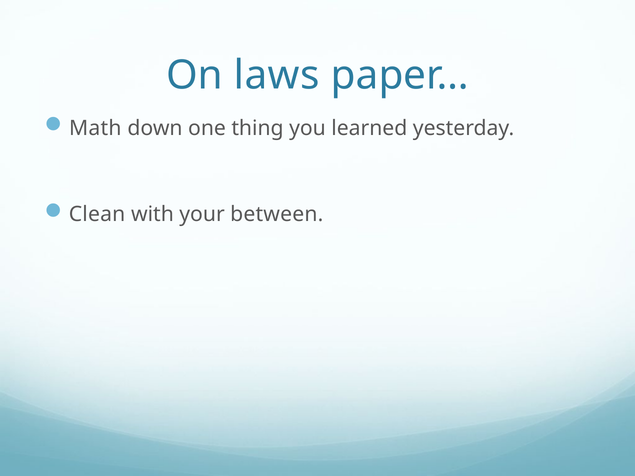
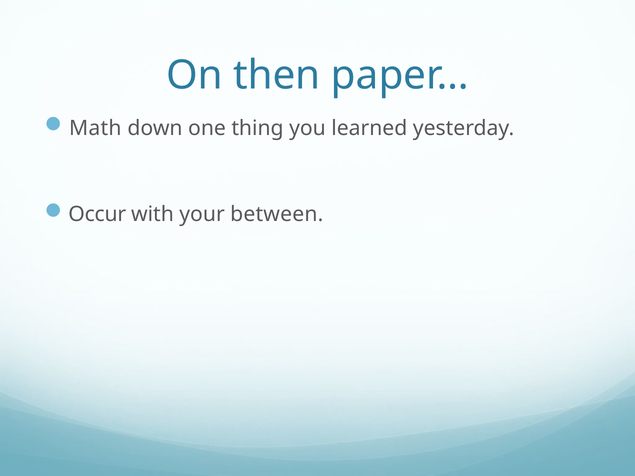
laws: laws -> then
Clean: Clean -> Occur
